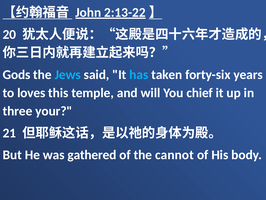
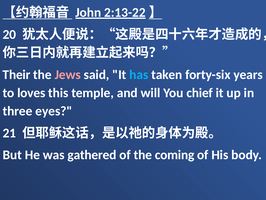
Gods: Gods -> Their
Jews colour: light blue -> pink
your: your -> eyes
cannot: cannot -> coming
